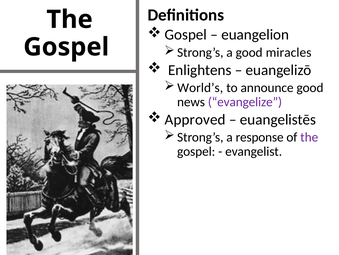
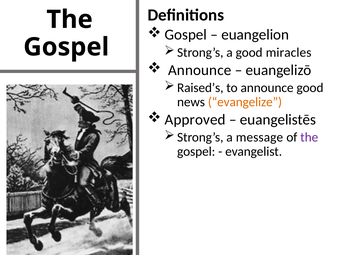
Enlightens at (200, 70): Enlightens -> Announce
World’s: World’s -> Raised’s
evangelize colour: purple -> orange
response: response -> message
